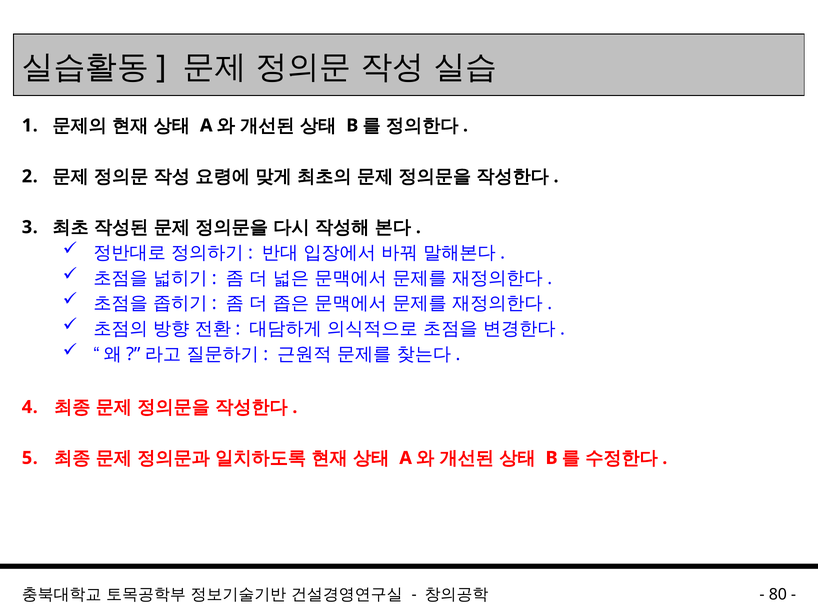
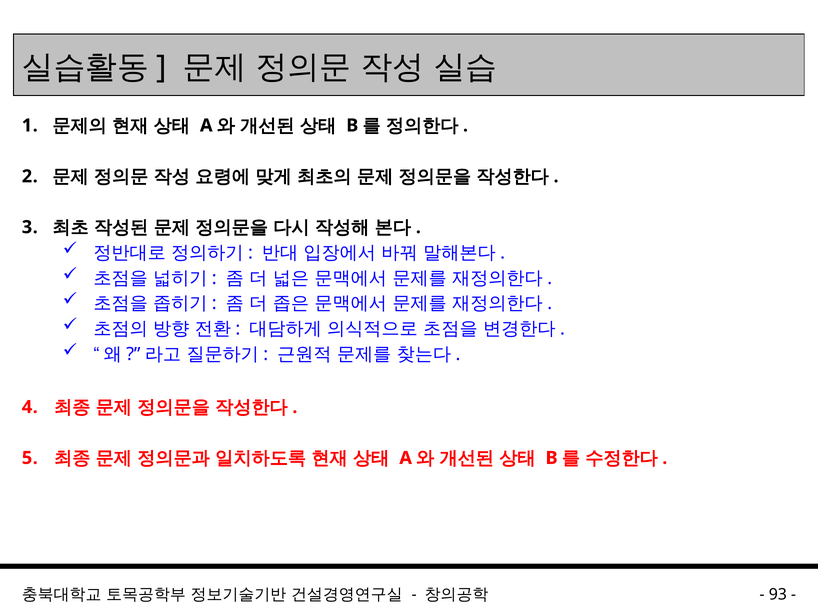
80: 80 -> 93
